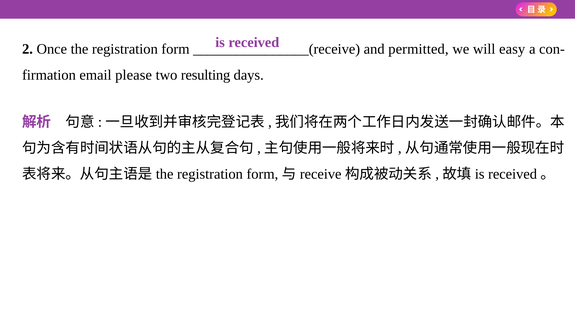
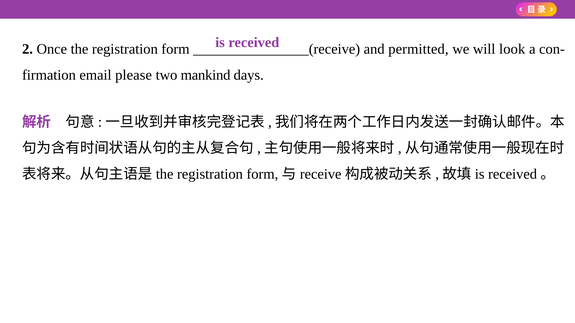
easy: easy -> look
resulting: resulting -> mankind
